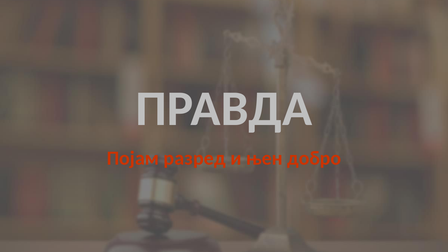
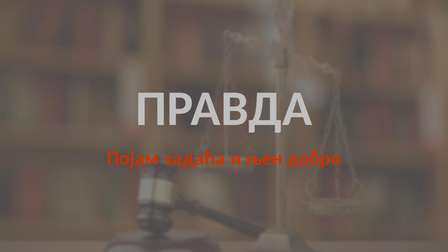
разред: разред -> задаћа
